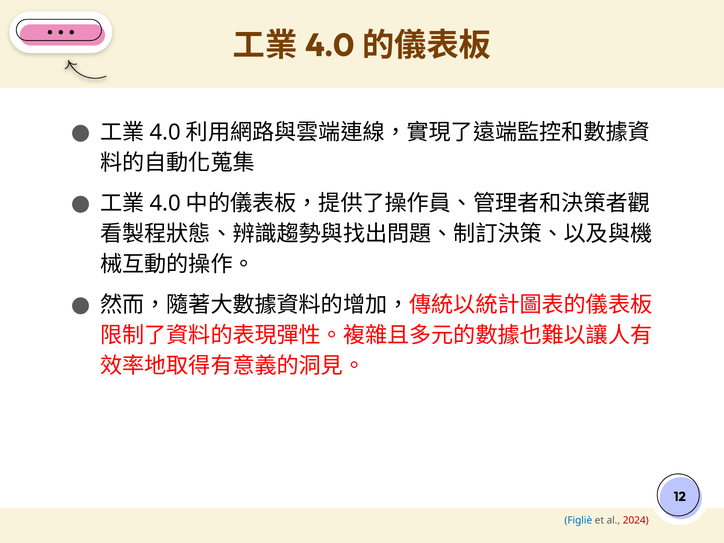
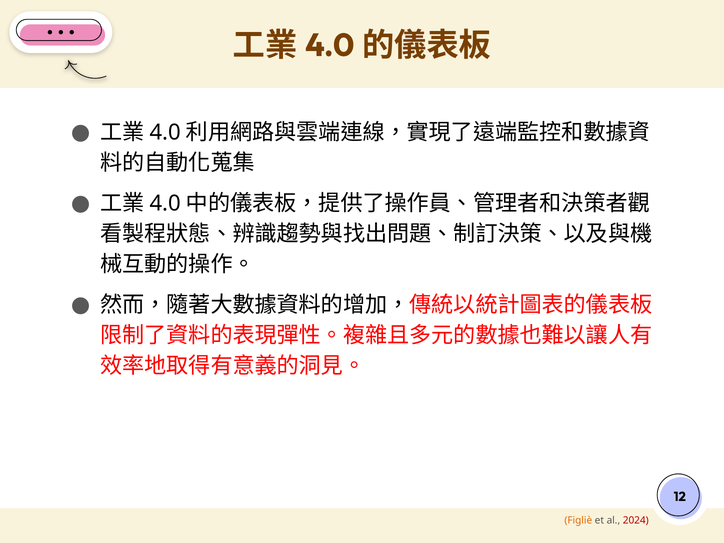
Figliè colour: blue -> orange
